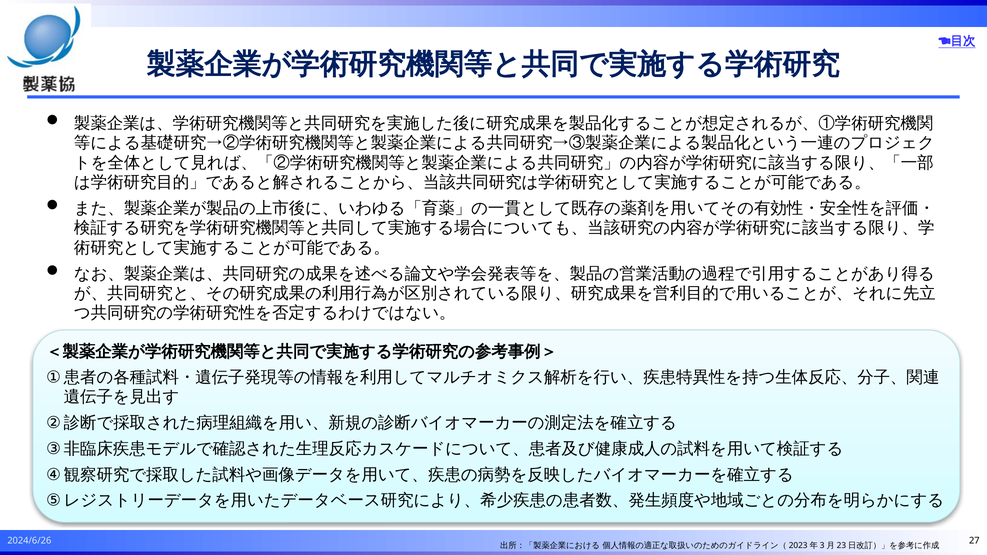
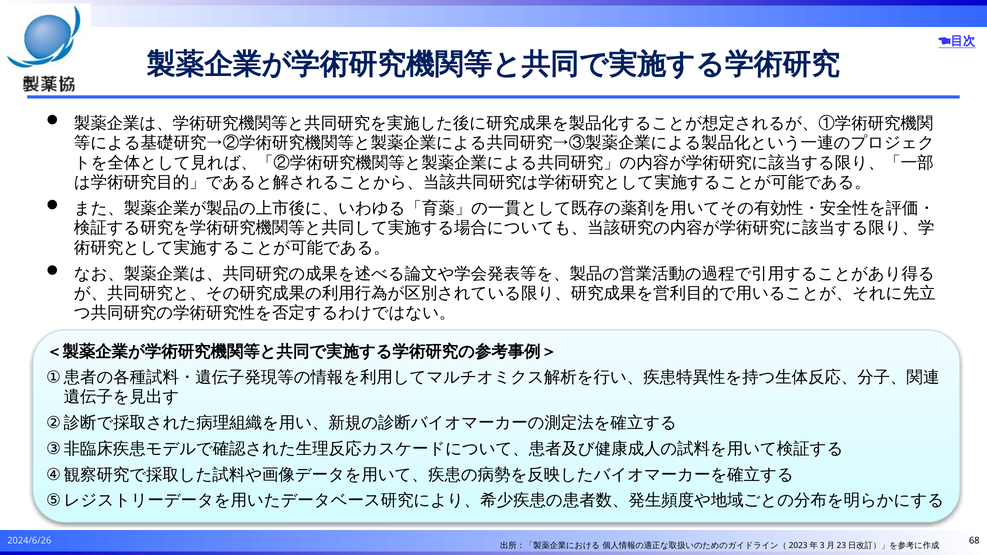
27: 27 -> 68
